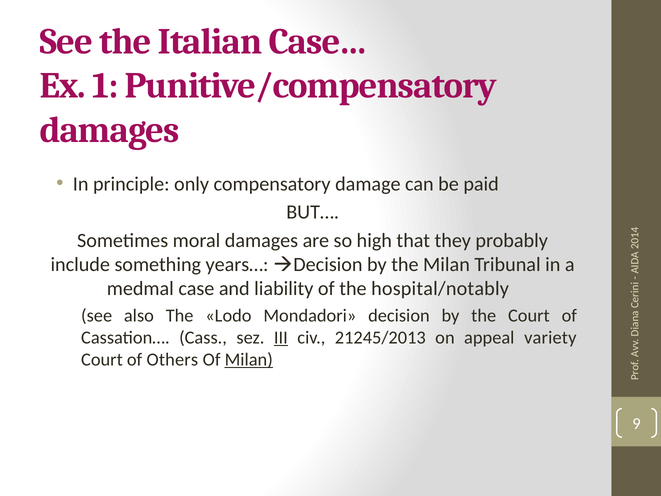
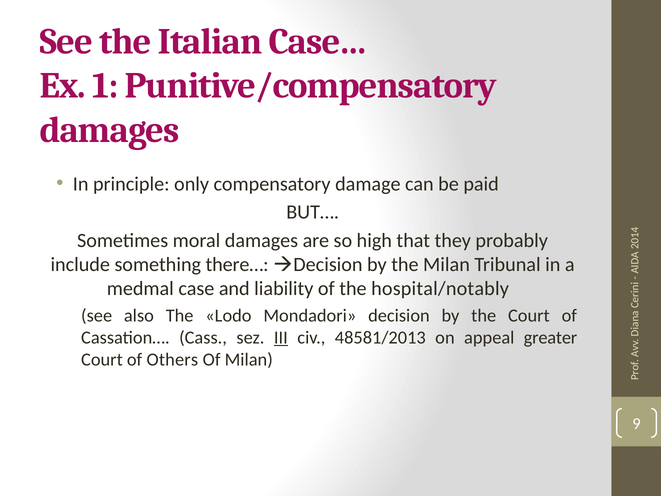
years…: years… -> there…
21245/2013: 21245/2013 -> 48581/2013
variety: variety -> greater
Milan at (249, 359) underline: present -> none
